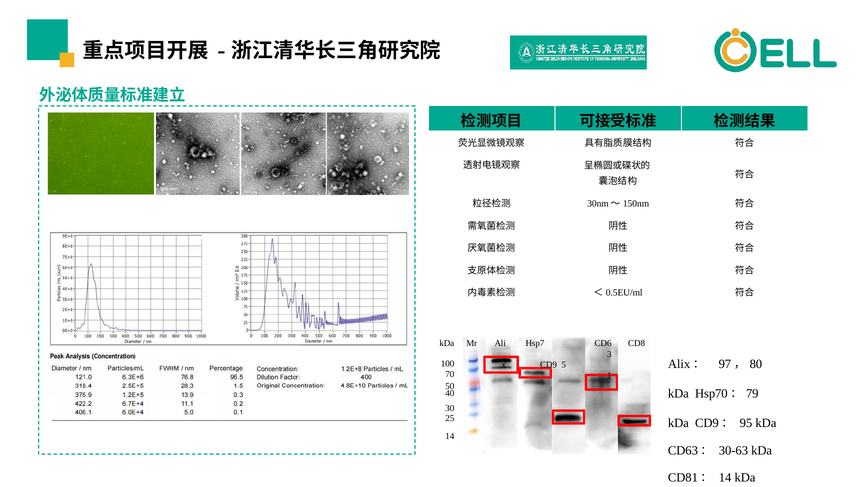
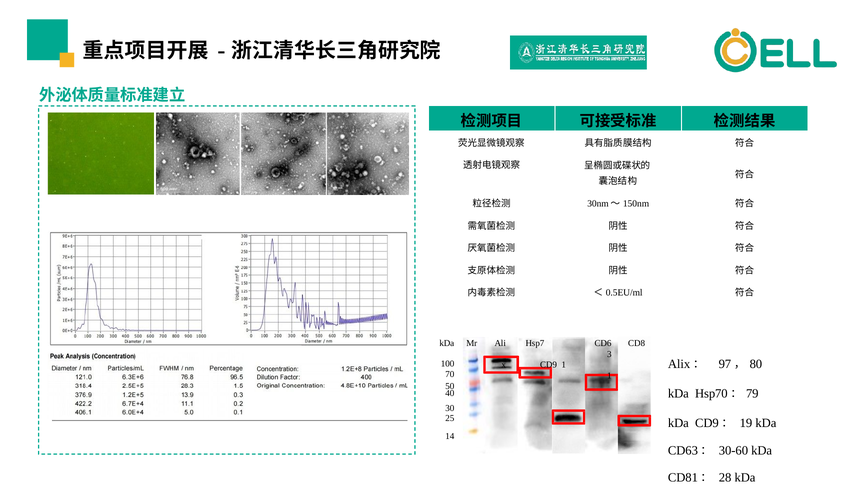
CD9 5: 5 -> 1
95: 95 -> 19
30-63: 30-63 -> 30-60
CD81： 14: 14 -> 28
